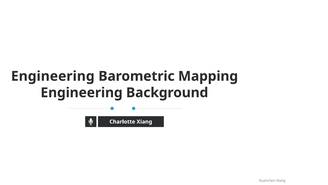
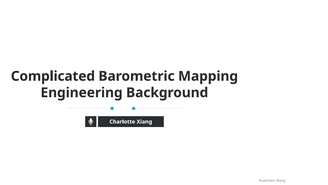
Engineering at (53, 76): Engineering -> Complicated
